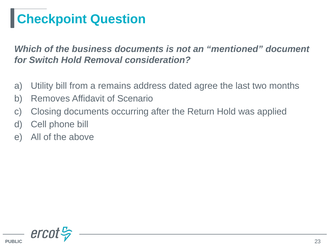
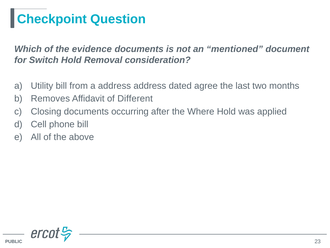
business: business -> evidence
a remains: remains -> address
Scenario: Scenario -> Different
Return: Return -> Where
